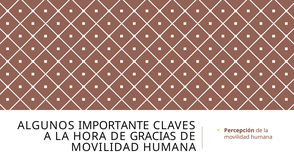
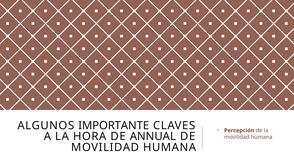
GRACIAS: GRACIAS -> ANNUAL
